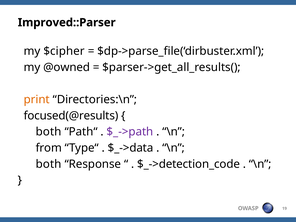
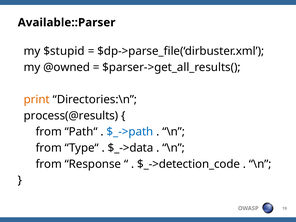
Improved::Parser: Improved::Parser -> Available::Parser
$cipher: $cipher -> $stupid
focused(@results: focused(@results -> process(@results
both at (49, 132): both -> from
$_->path colour: purple -> blue
both at (49, 164): both -> from
